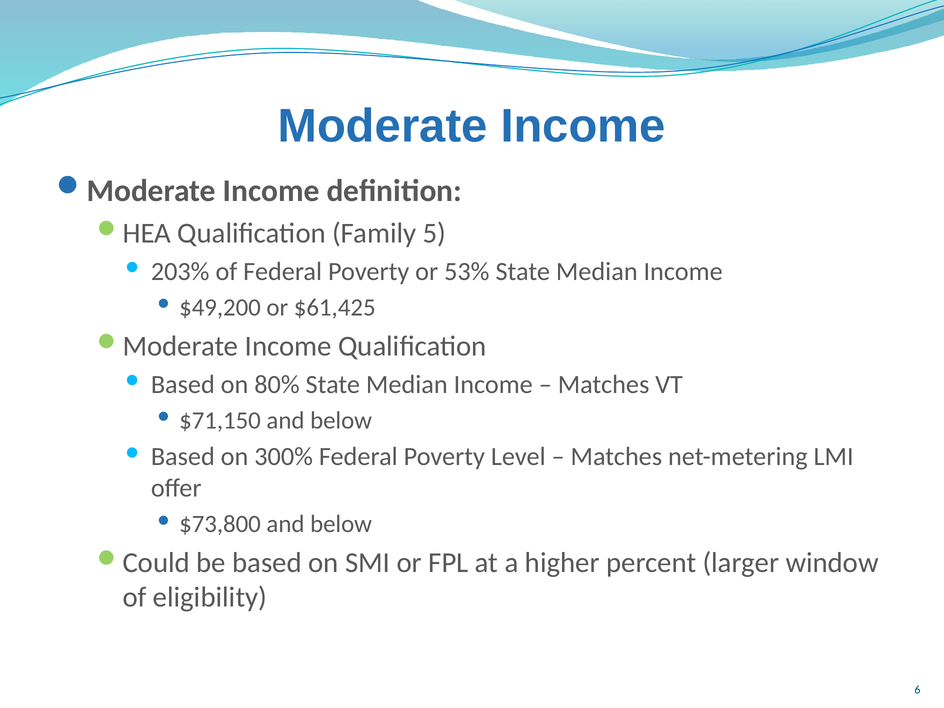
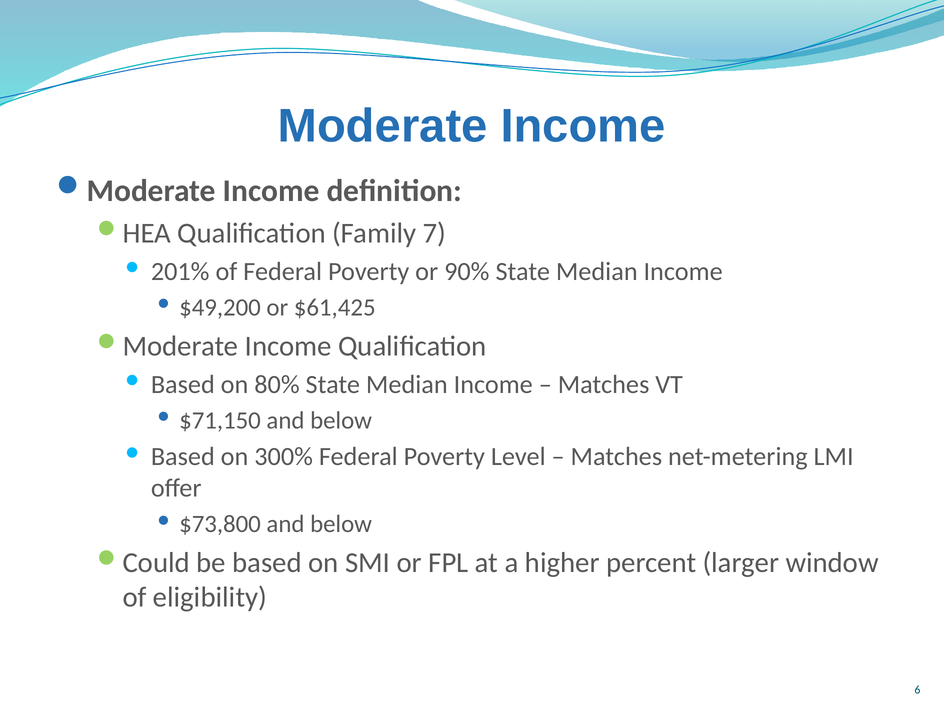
5: 5 -> 7
203%: 203% -> 201%
53%: 53% -> 90%
